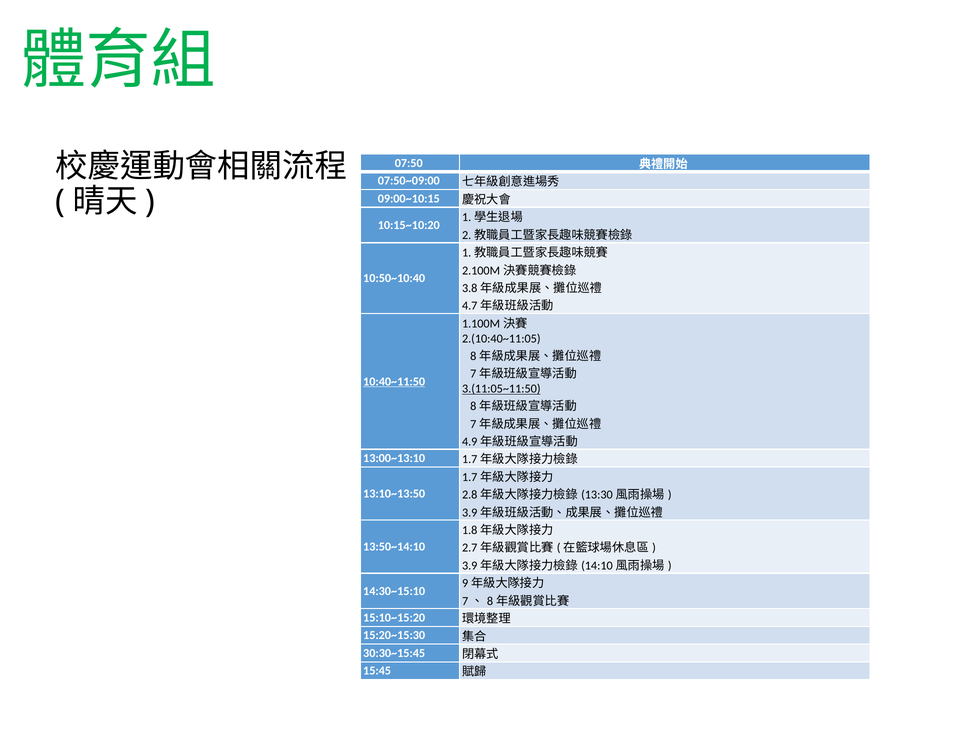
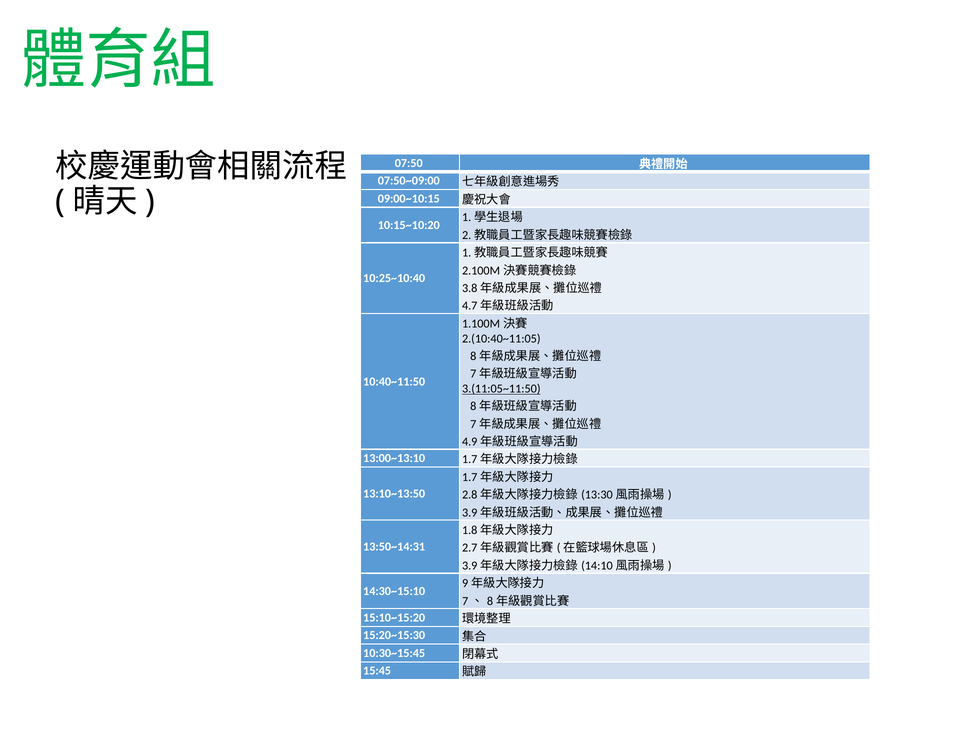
10:50~10:40: 10:50~10:40 -> 10:25~10:40
10:40~11:50 underline: present -> none
13:50~14:10: 13:50~14:10 -> 13:50~14:31
30:30~15:45: 30:30~15:45 -> 10:30~15:45
